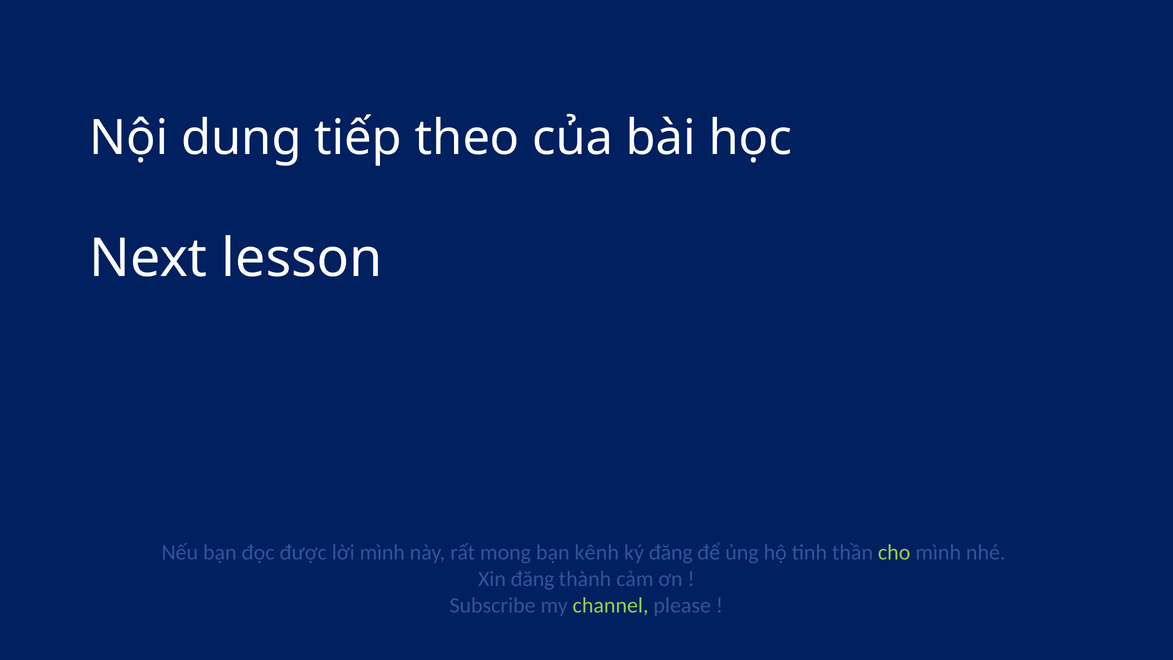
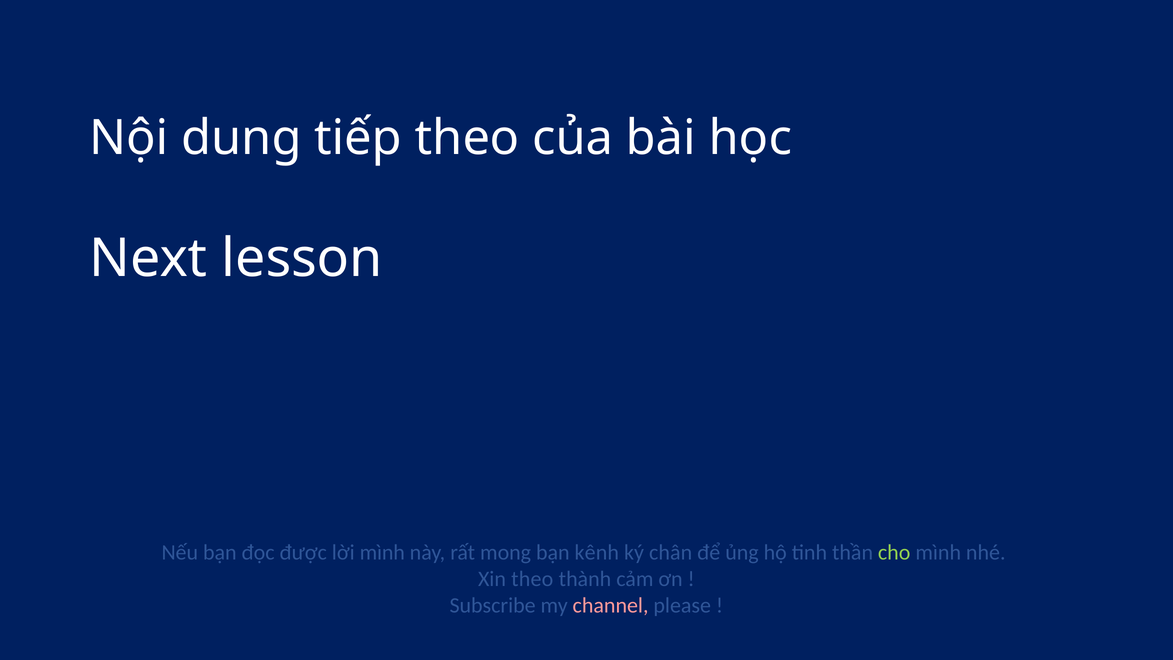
ký đăng: đăng -> chân
Xin đăng: đăng -> theo
channel colour: light green -> pink
